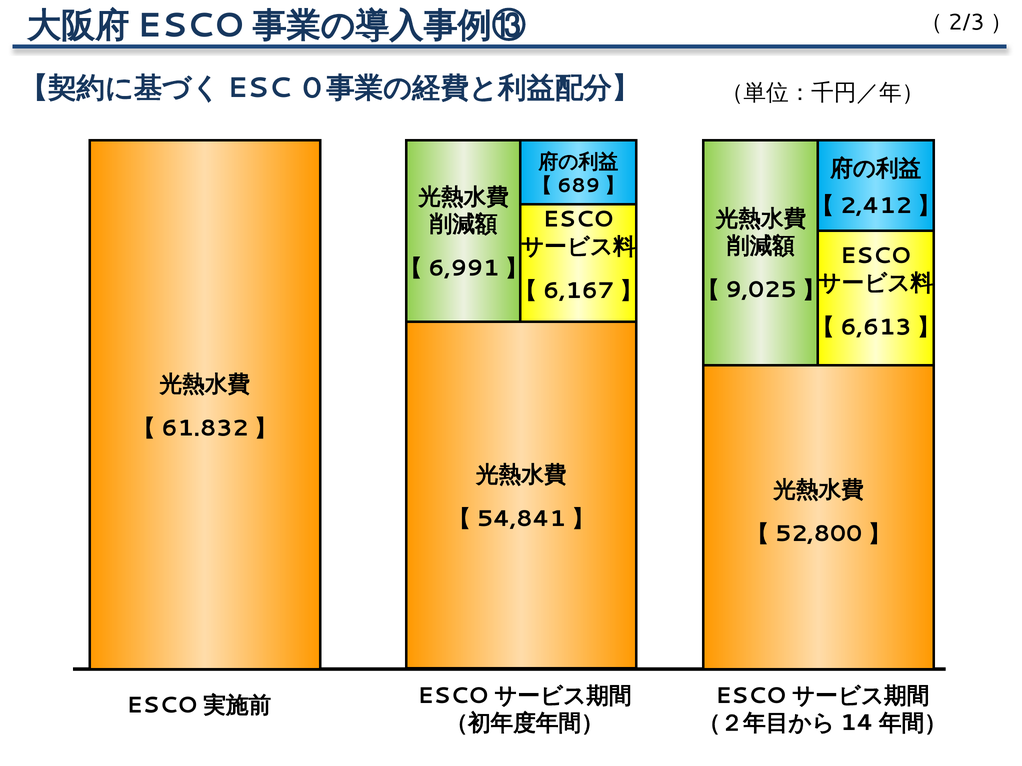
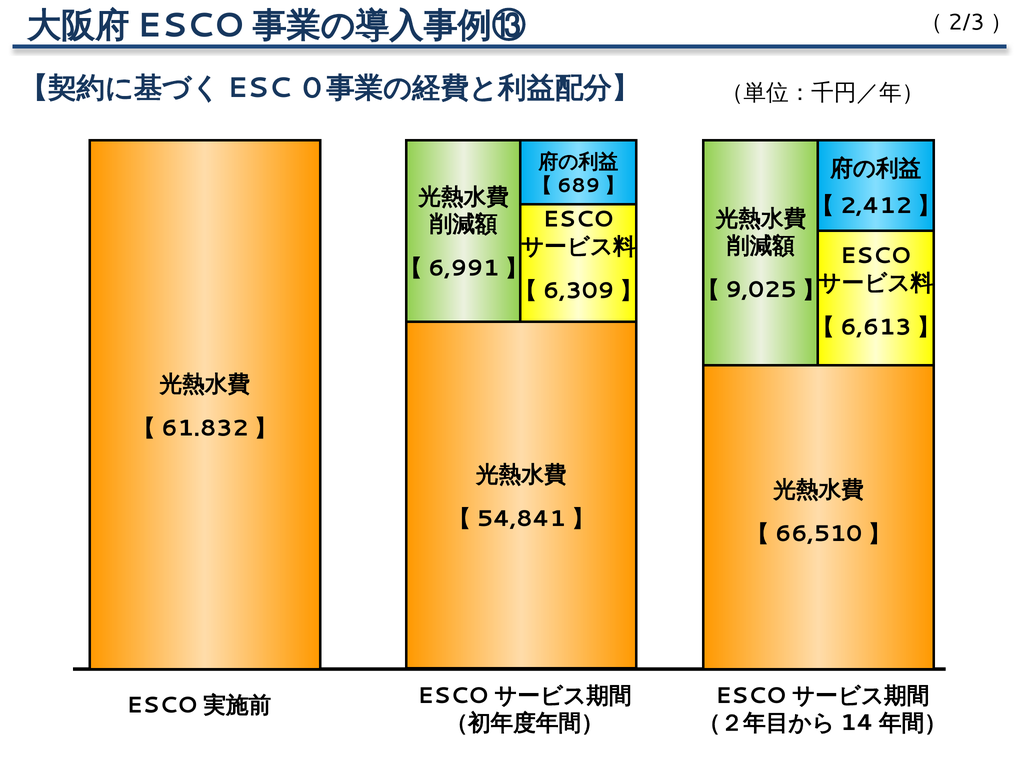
6,167: 6,167 -> 6,309
52,800: 52,800 -> 66,510
